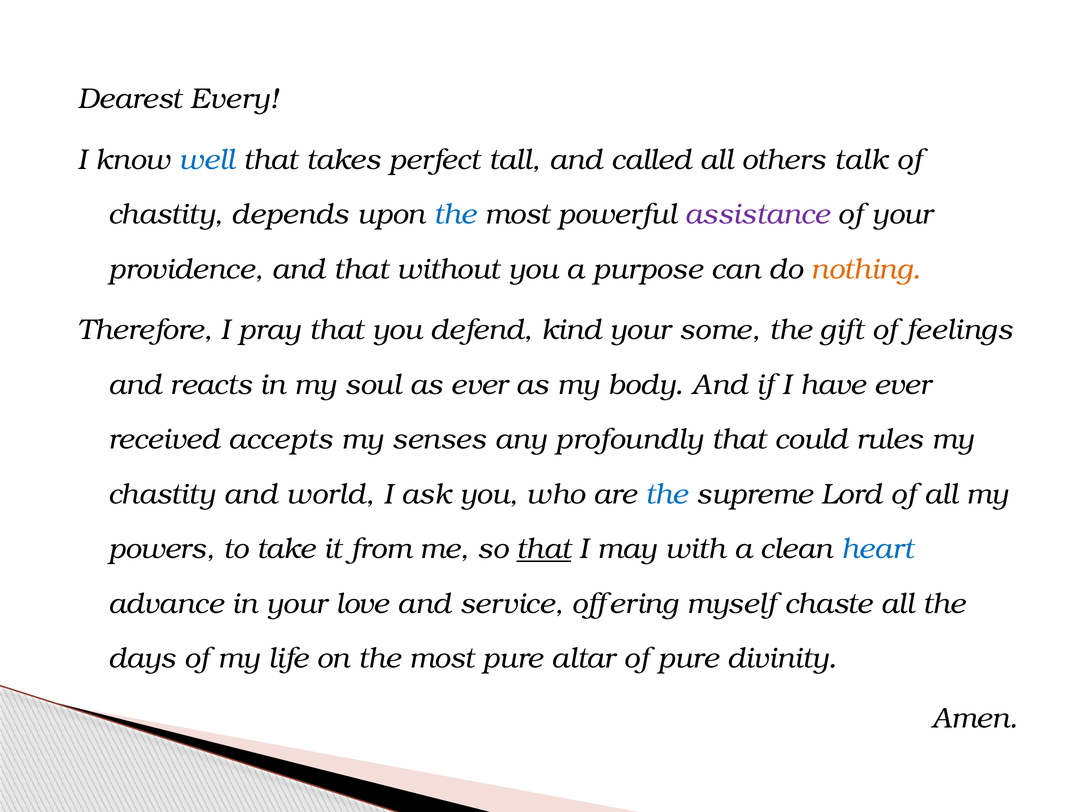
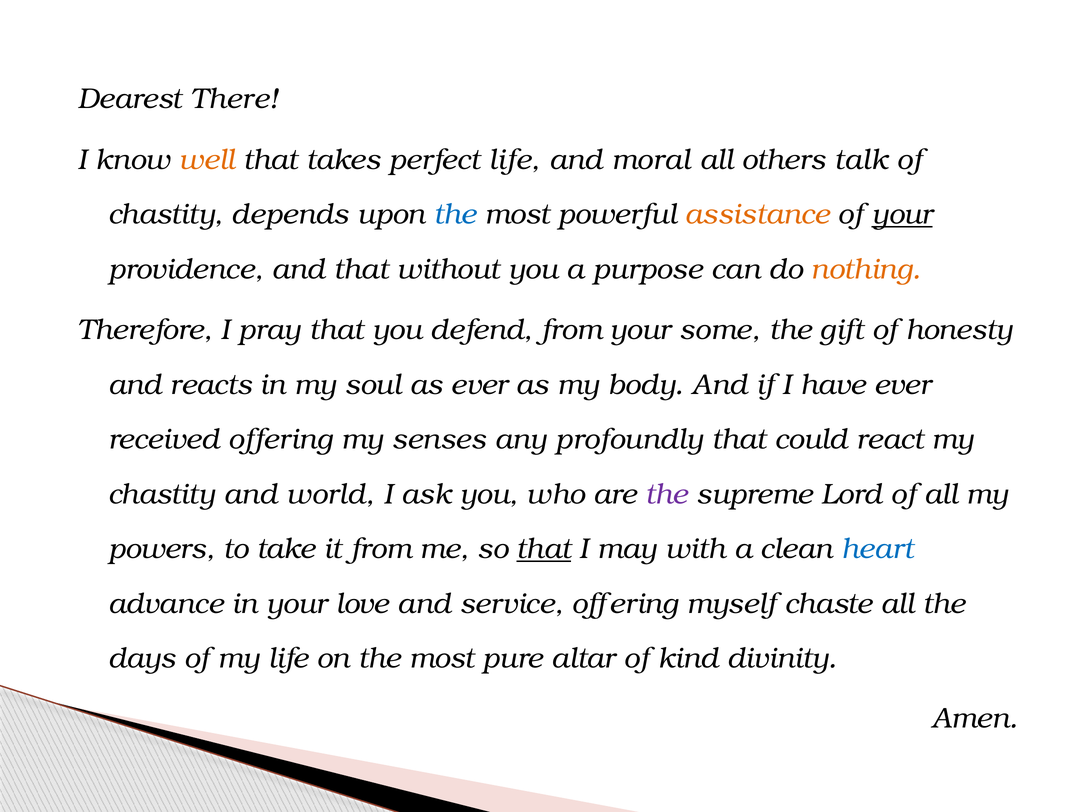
Every: Every -> There
well colour: blue -> orange
perfect tall: tall -> life
called: called -> moral
assistance colour: purple -> orange
your at (902, 215) underline: none -> present
defend kind: kind -> from
feelings: feelings -> honesty
received accepts: accepts -> offering
rules: rules -> react
the at (667, 494) colour: blue -> purple
of pure: pure -> kind
